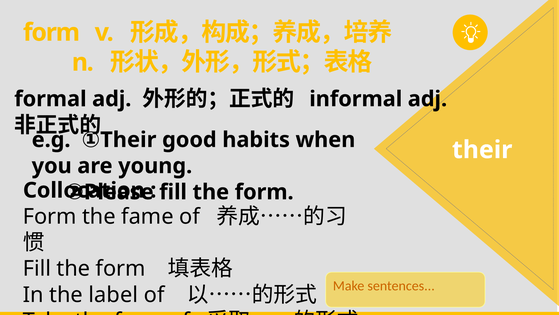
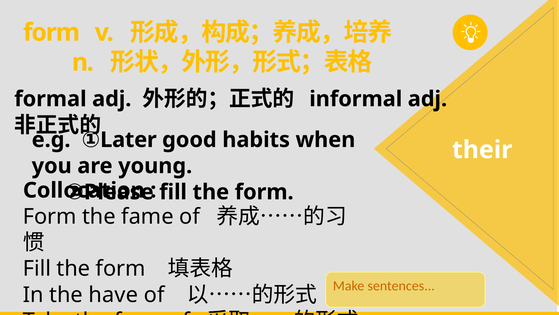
e.g Their: Their -> Later
label: label -> have
